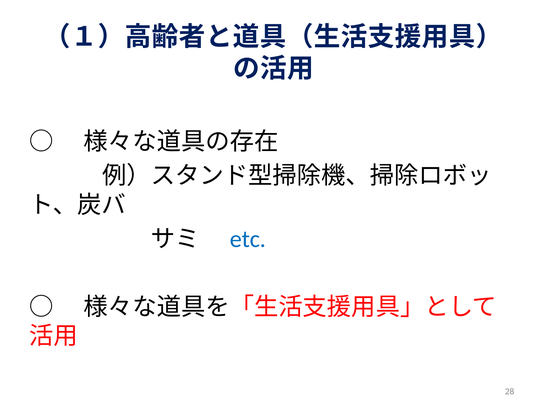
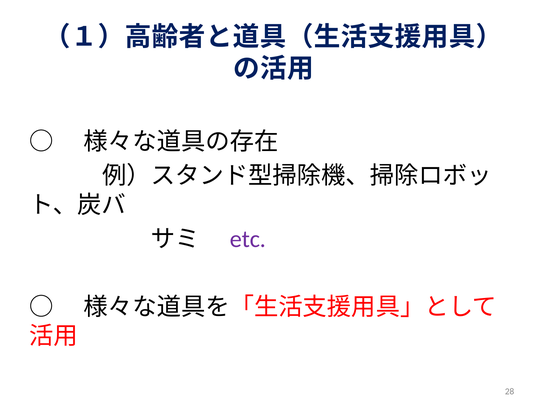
etc colour: blue -> purple
